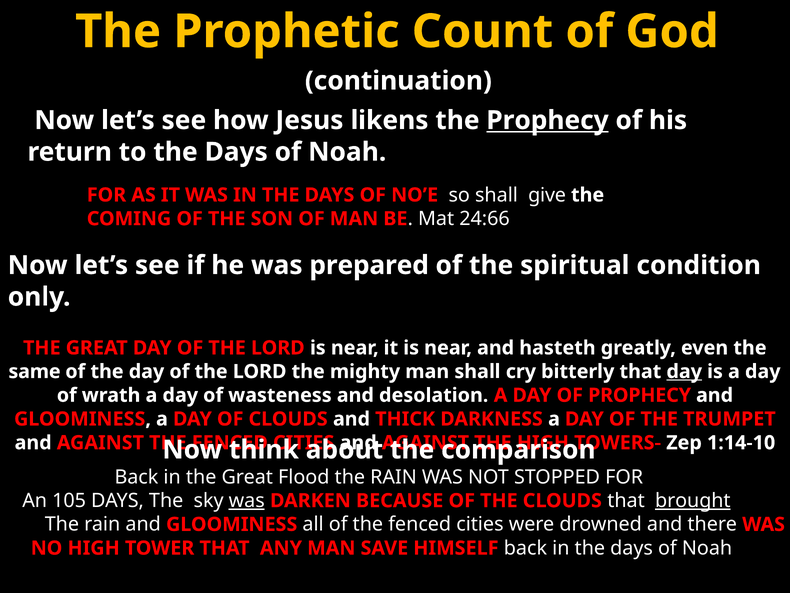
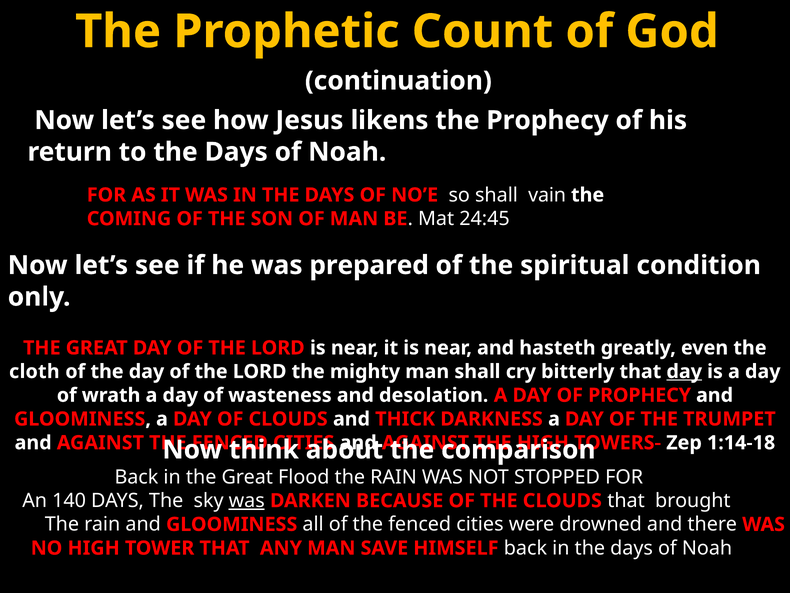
Prophecy at (548, 120) underline: present -> none
give: give -> vain
24:66: 24:66 -> 24:45
same: same -> cloth
1:14-10: 1:14-10 -> 1:14-18
105: 105 -> 140
brought underline: present -> none
